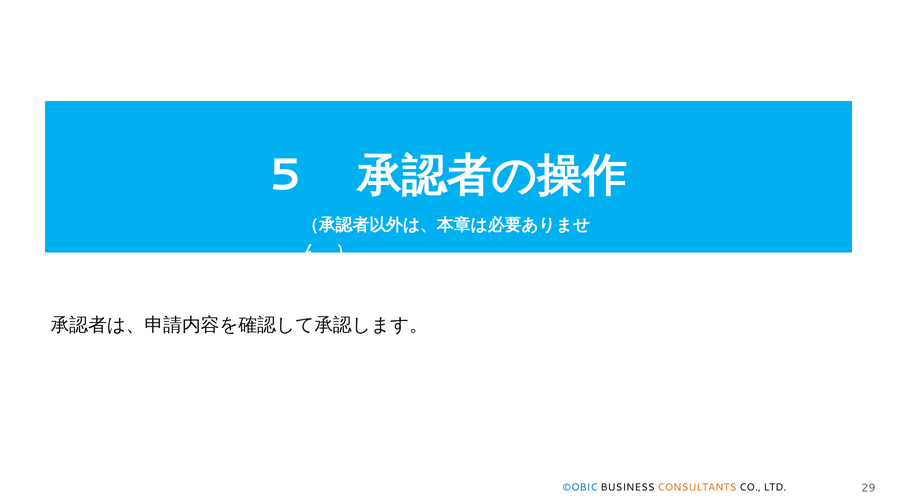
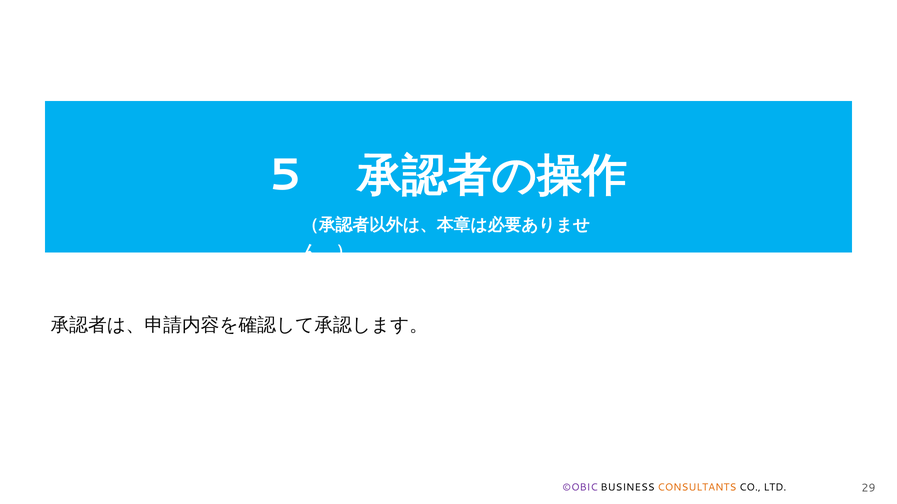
©OBIC colour: blue -> purple
